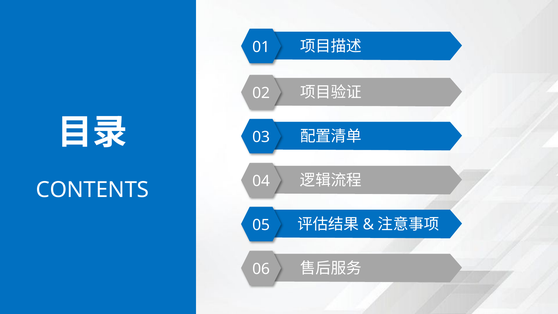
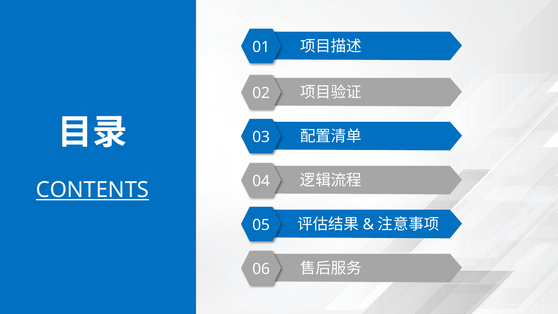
CONTENTS underline: none -> present
